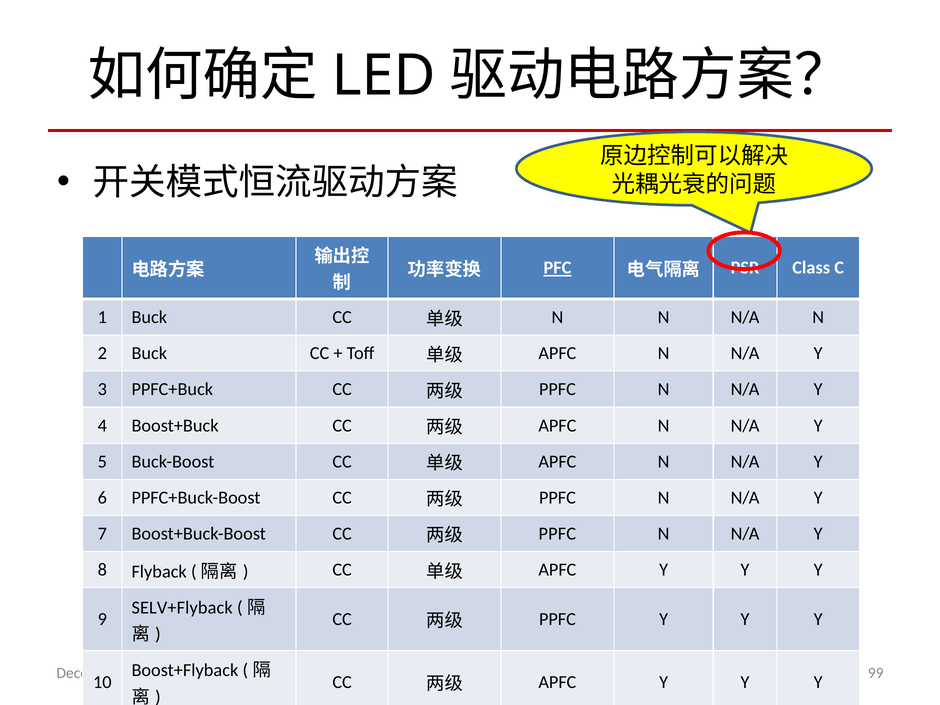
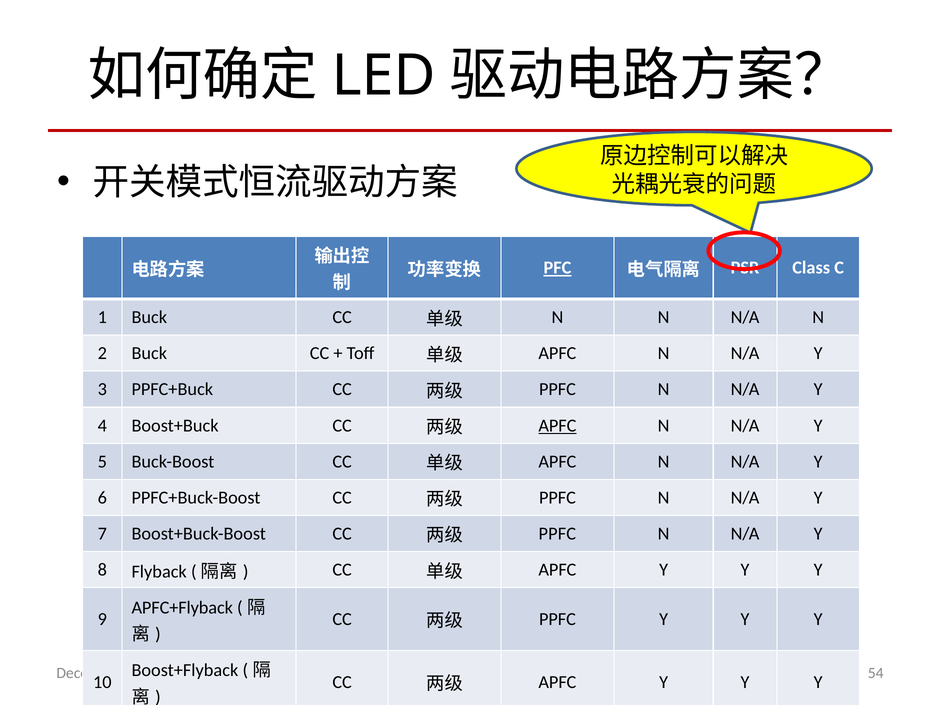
APFC at (557, 426) underline: none -> present
SELV+Flyback: SELV+Flyback -> APFC+Flyback
99: 99 -> 54
